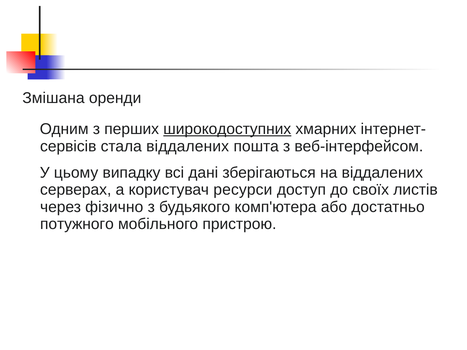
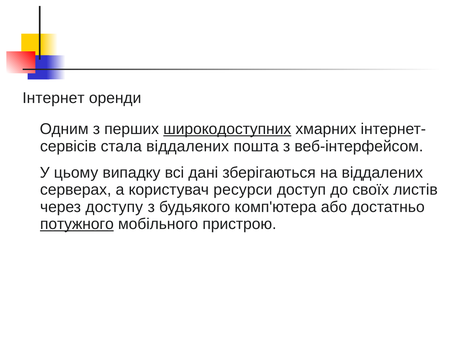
Змішана: Змішана -> Інтернет
фізично: фізично -> доступу
потужного underline: none -> present
